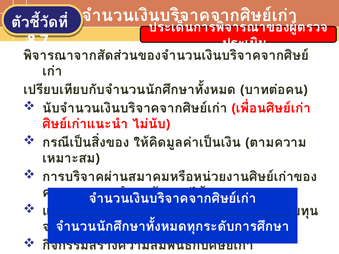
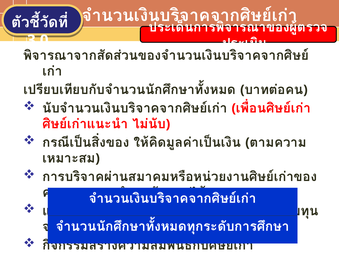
8.7: 8.7 -> 3.0
